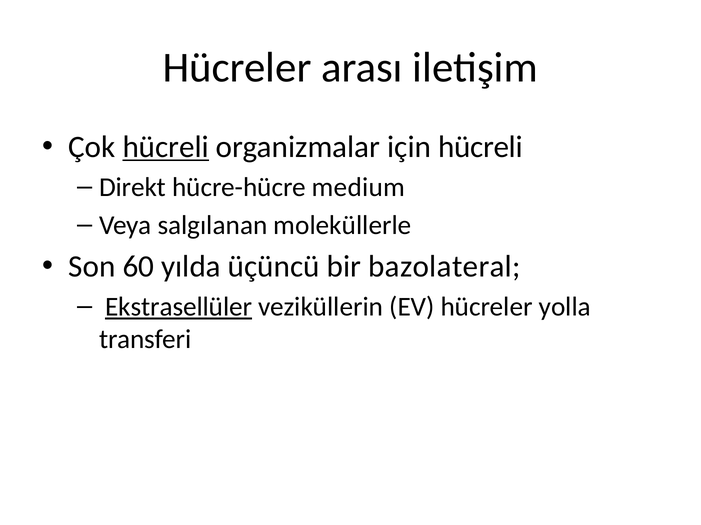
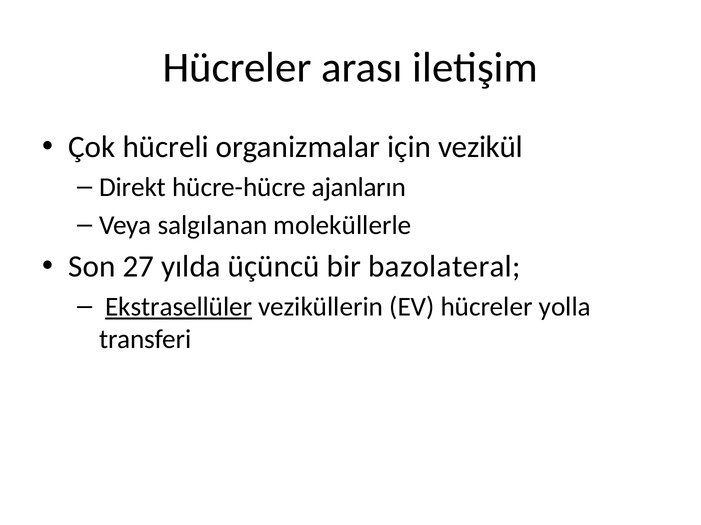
hücreli at (166, 147) underline: present -> none
için hücreli: hücreli -> vezikül
medium: medium -> ajanların
60: 60 -> 27
